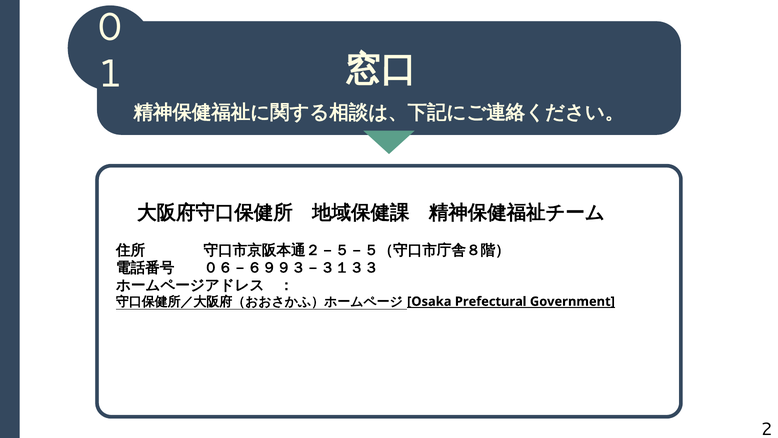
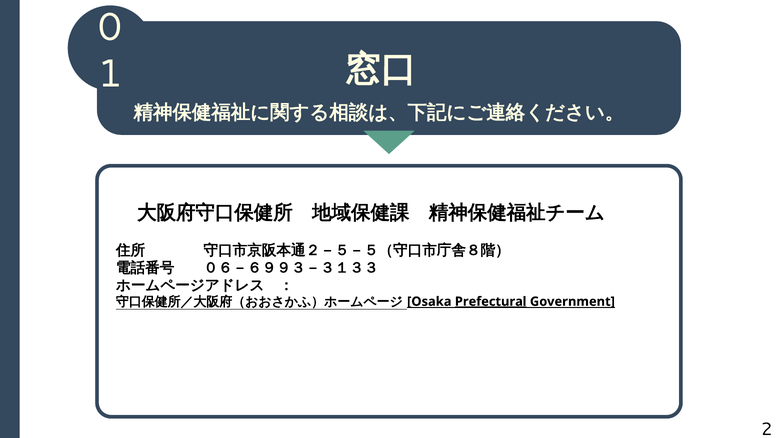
Prefectural underline: none -> present
